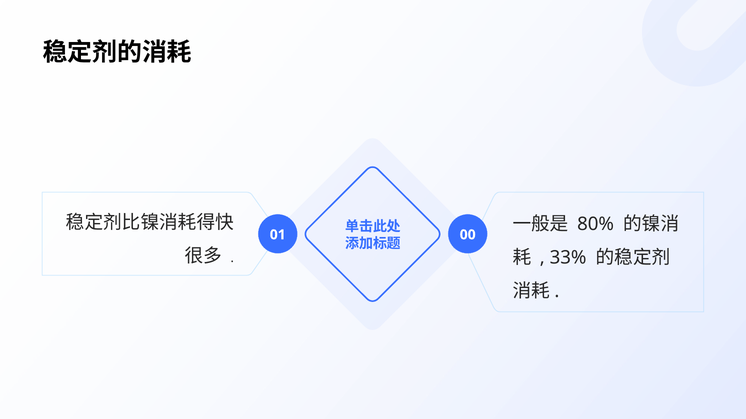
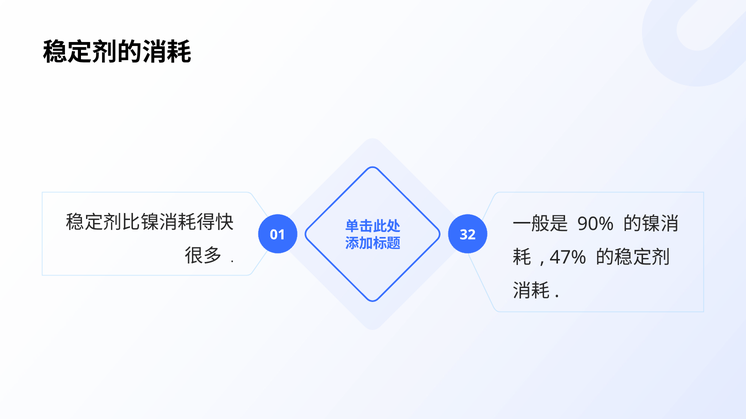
80%: 80% -> 90%
00: 00 -> 32
33%: 33% -> 47%
